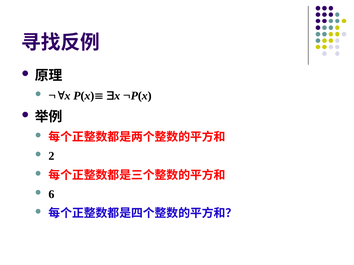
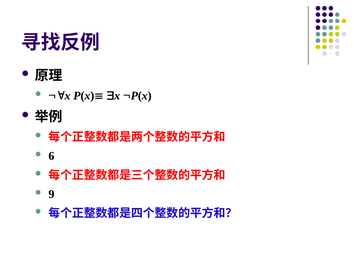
2: 2 -> 6
6: 6 -> 9
